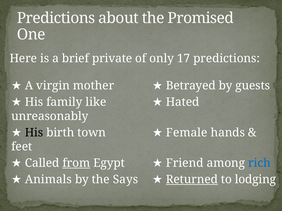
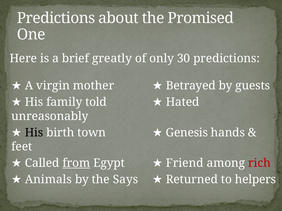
private: private -> greatly
17: 17 -> 30
like: like -> told
Female: Female -> Genesis
rich colour: blue -> red
Returned underline: present -> none
lodging: lodging -> helpers
